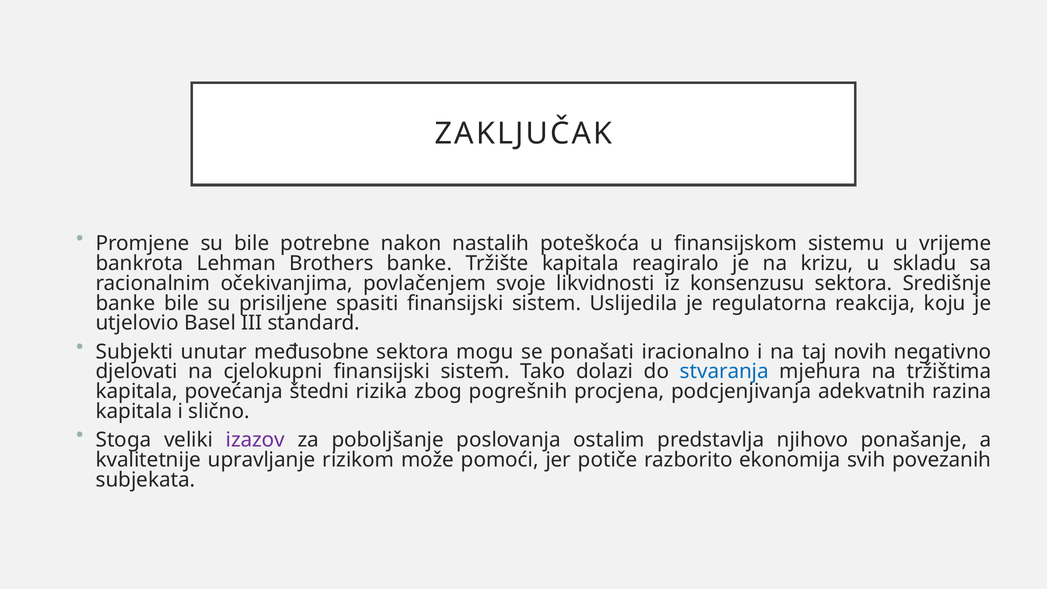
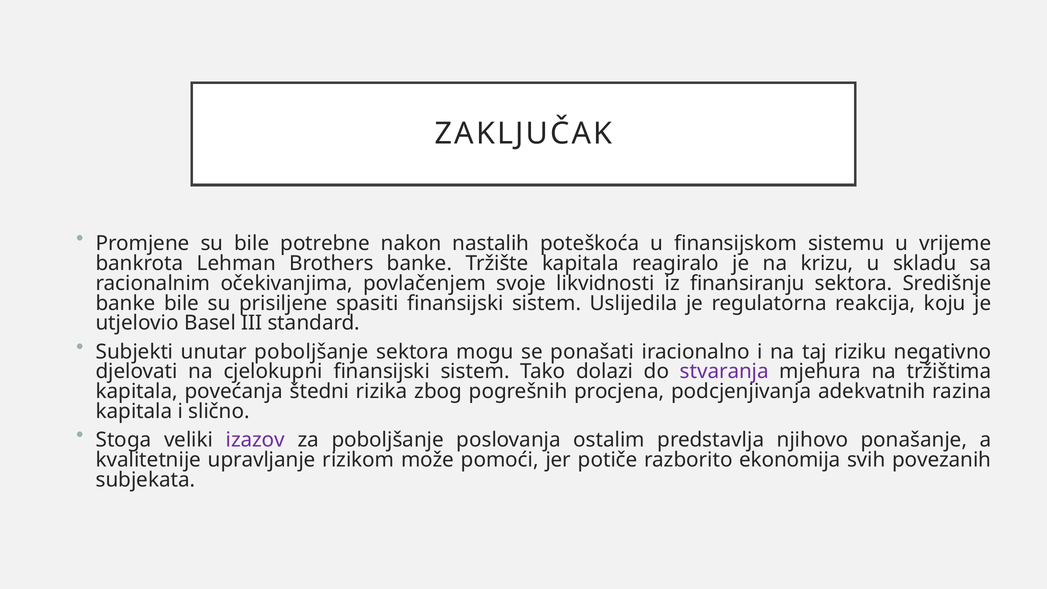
konsenzusu: konsenzusu -> finansiranju
unutar međusobne: međusobne -> poboljšanje
novih: novih -> riziku
stvaranja colour: blue -> purple
